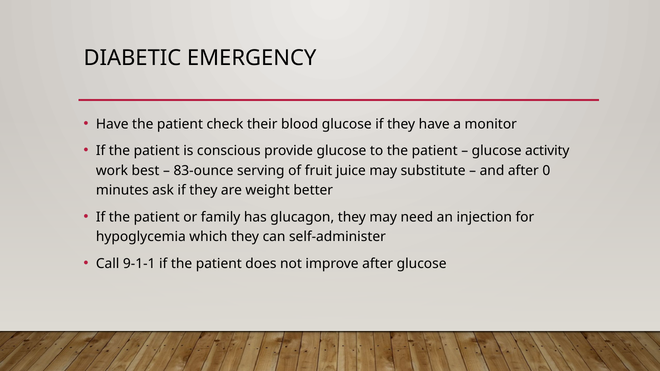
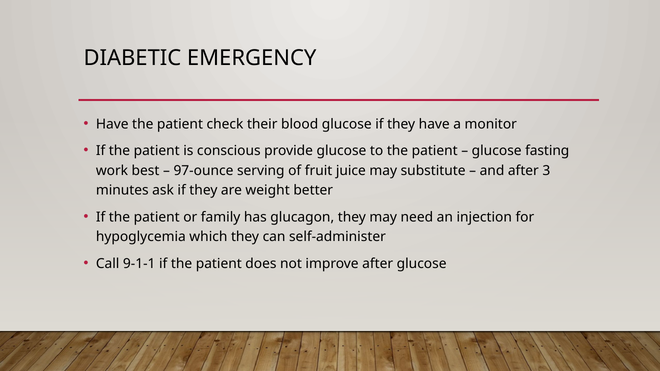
activity: activity -> fasting
83-ounce: 83-ounce -> 97-ounce
0: 0 -> 3
